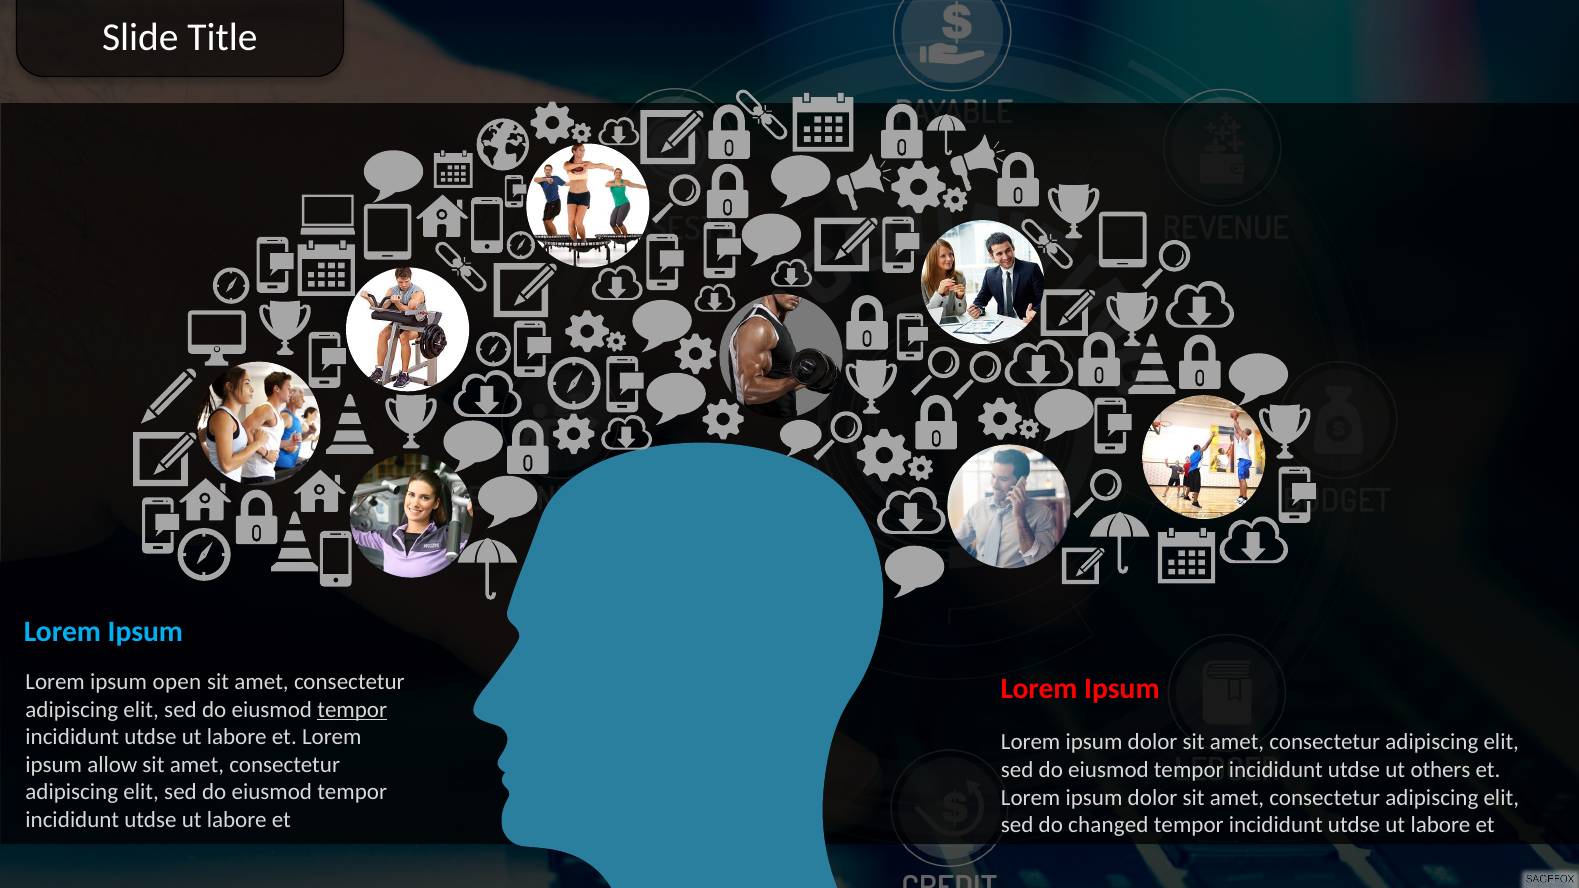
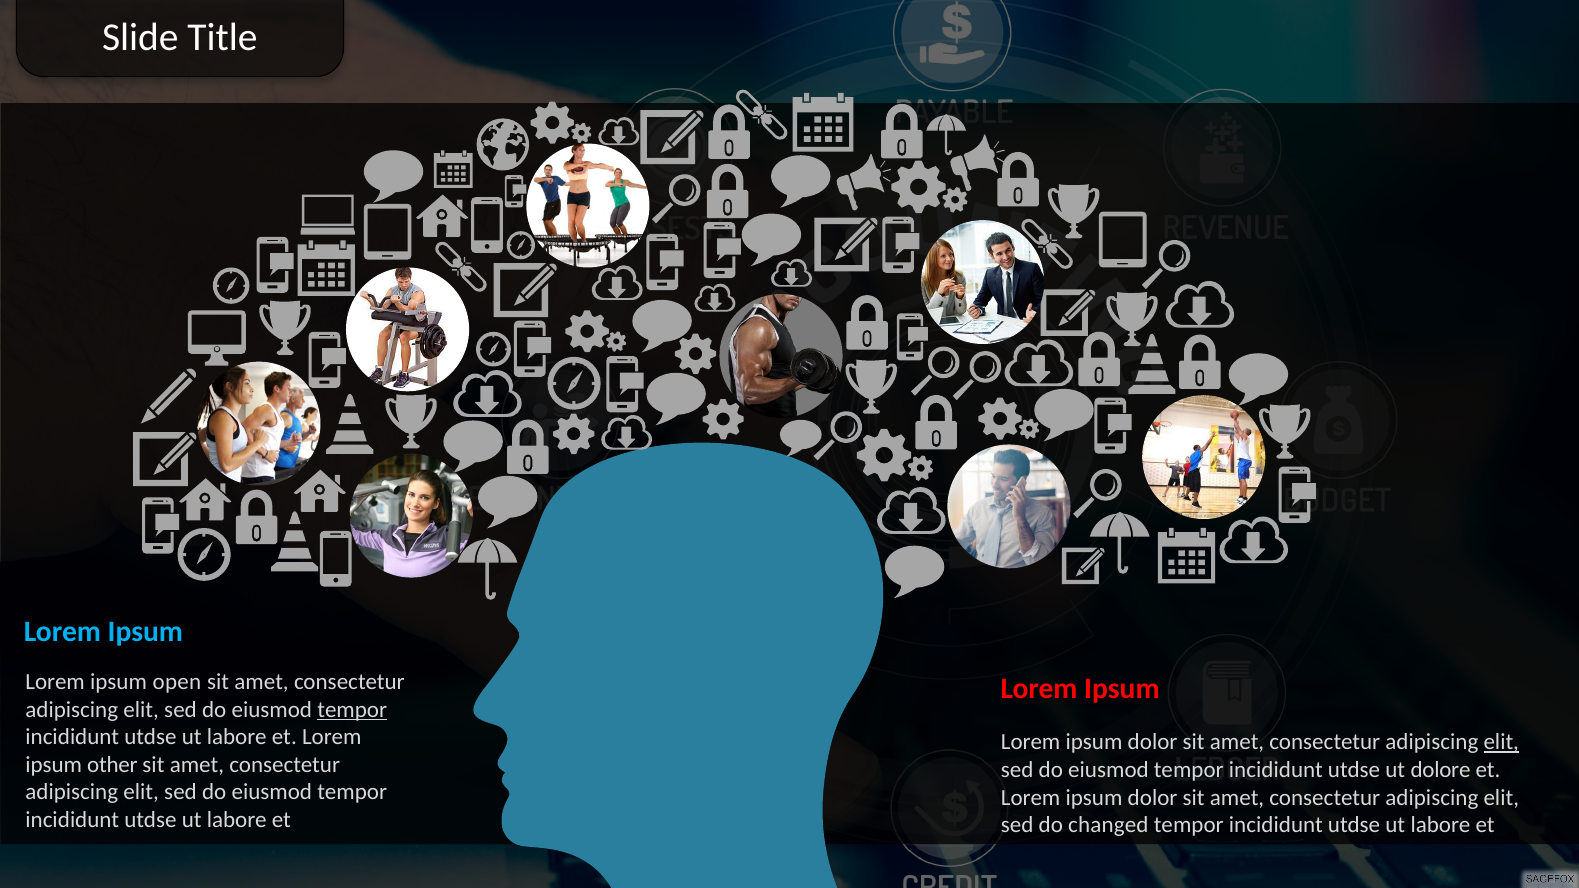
elit at (1501, 742) underline: none -> present
allow: allow -> other
others: others -> dolore
